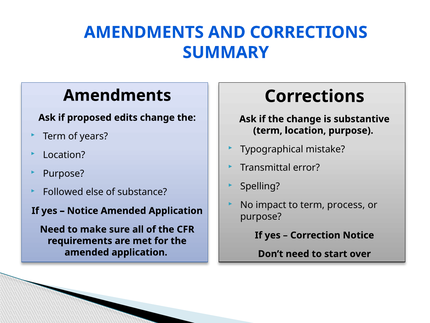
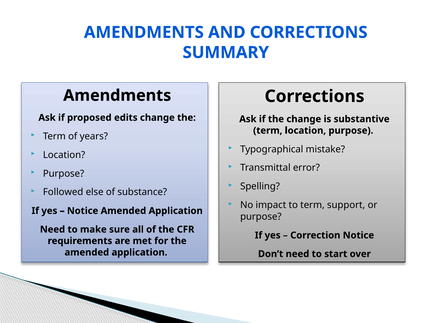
process: process -> support
